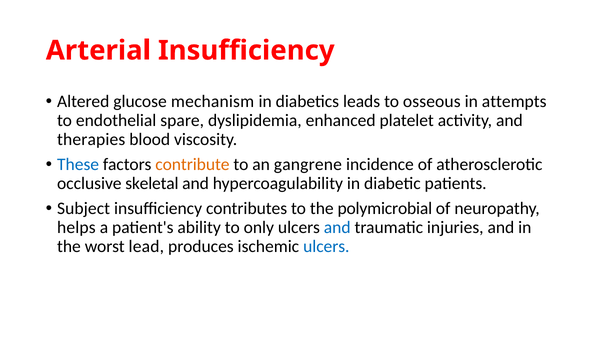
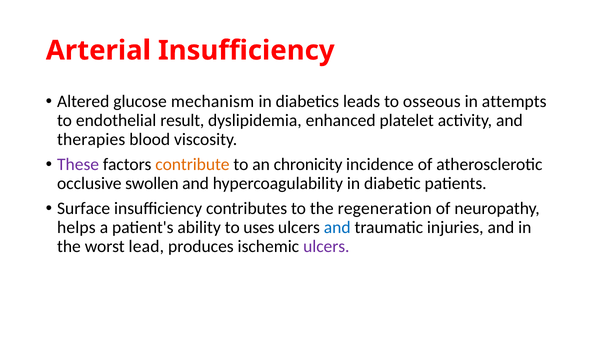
spare: spare -> result
These colour: blue -> purple
gangrene: gangrene -> chronicity
skeletal: skeletal -> swollen
Subject: Subject -> Surface
polymicrobial: polymicrobial -> regeneration
only: only -> uses
ulcers at (326, 246) colour: blue -> purple
